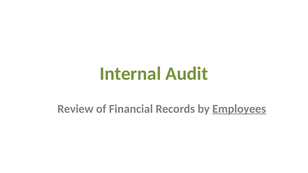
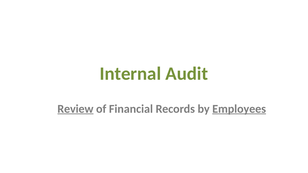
Review underline: none -> present
